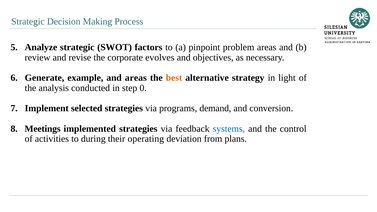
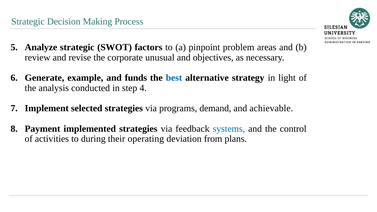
evolves: evolves -> unusual
and areas: areas -> funds
best colour: orange -> blue
0: 0 -> 4
conversion: conversion -> achievable
Meetings: Meetings -> Payment
